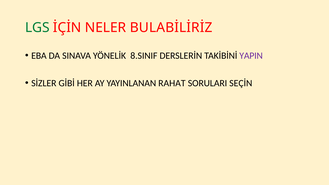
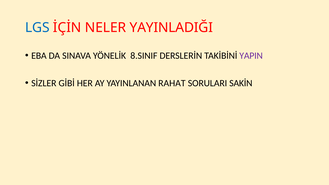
LGS colour: green -> blue
BULABİLİRİZ: BULABİLİRİZ -> YAYINLADIĞI
SEÇİN: SEÇİN -> SAKİN
